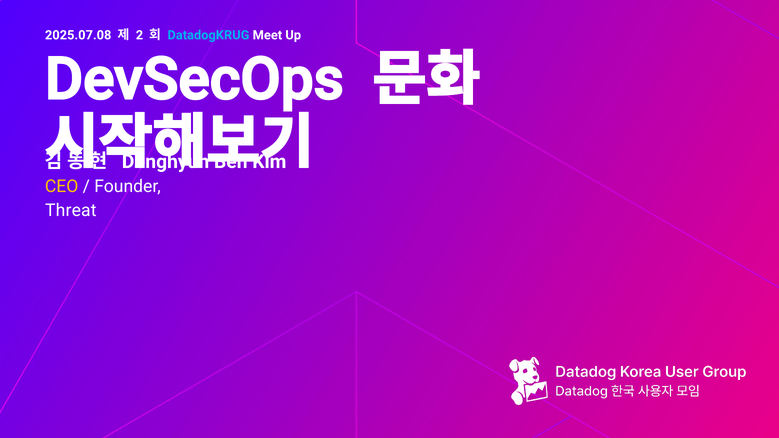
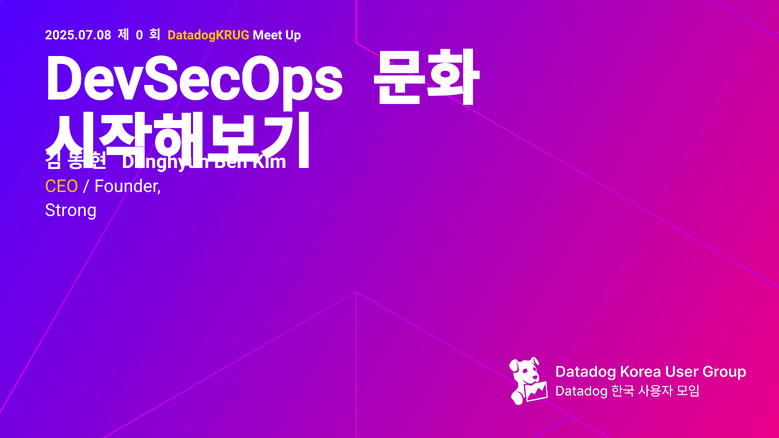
2: 2 -> 0
DatadogKRUG colour: light blue -> yellow
Threat: Threat -> Strong
